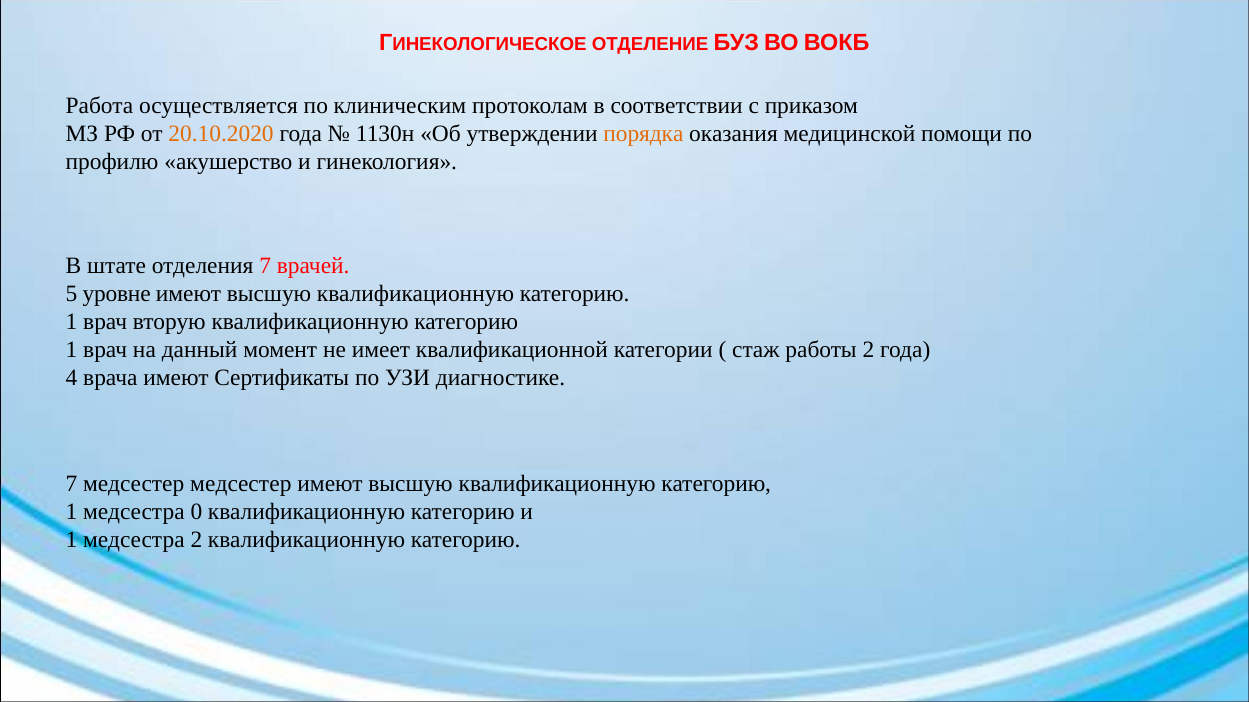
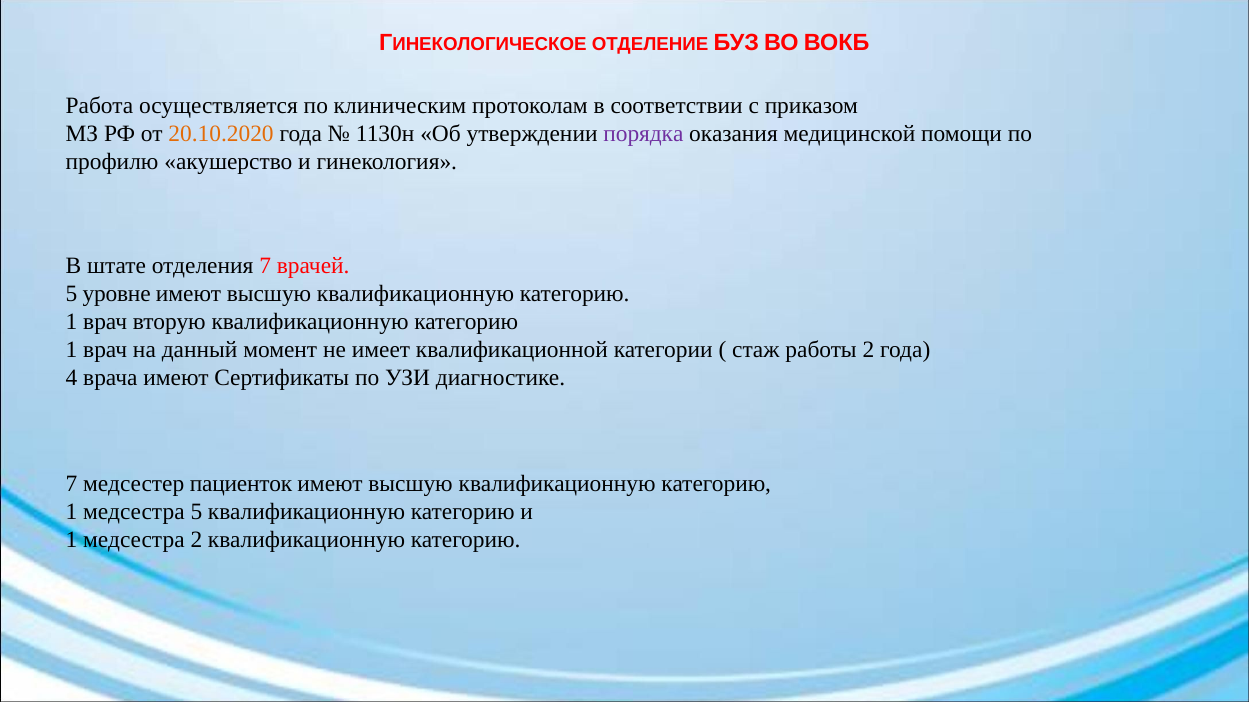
порядка colour: orange -> purple
медсестер медсестер: медсестер -> пациенток
медсестра 0: 0 -> 5
